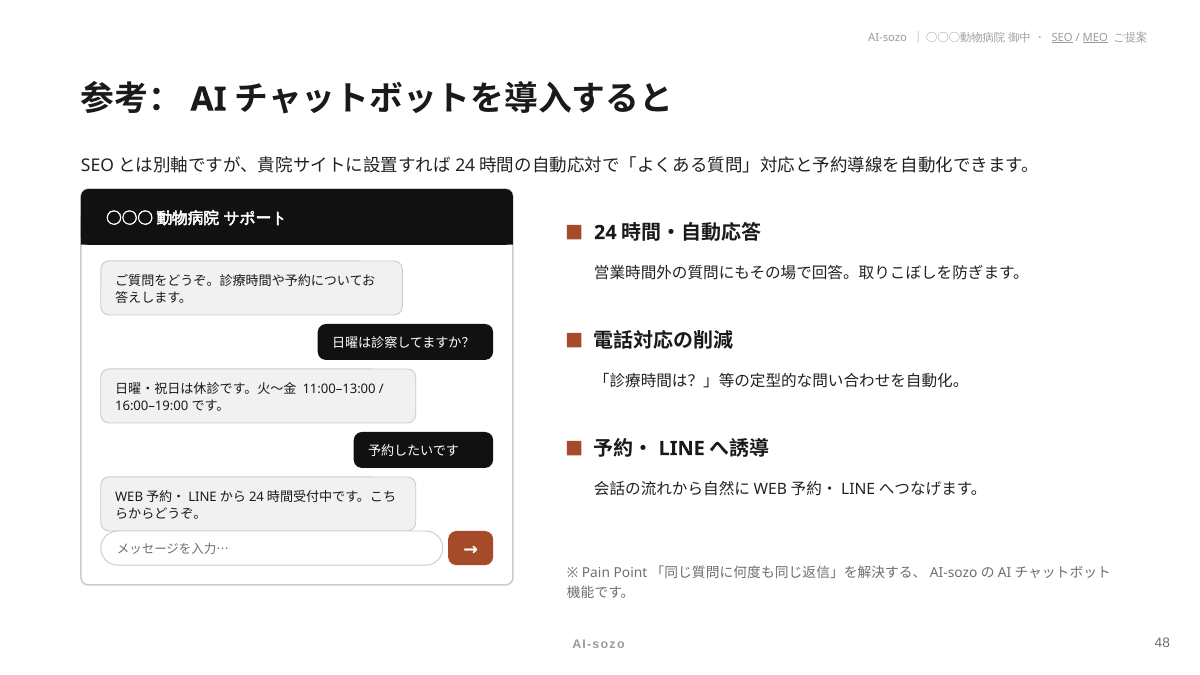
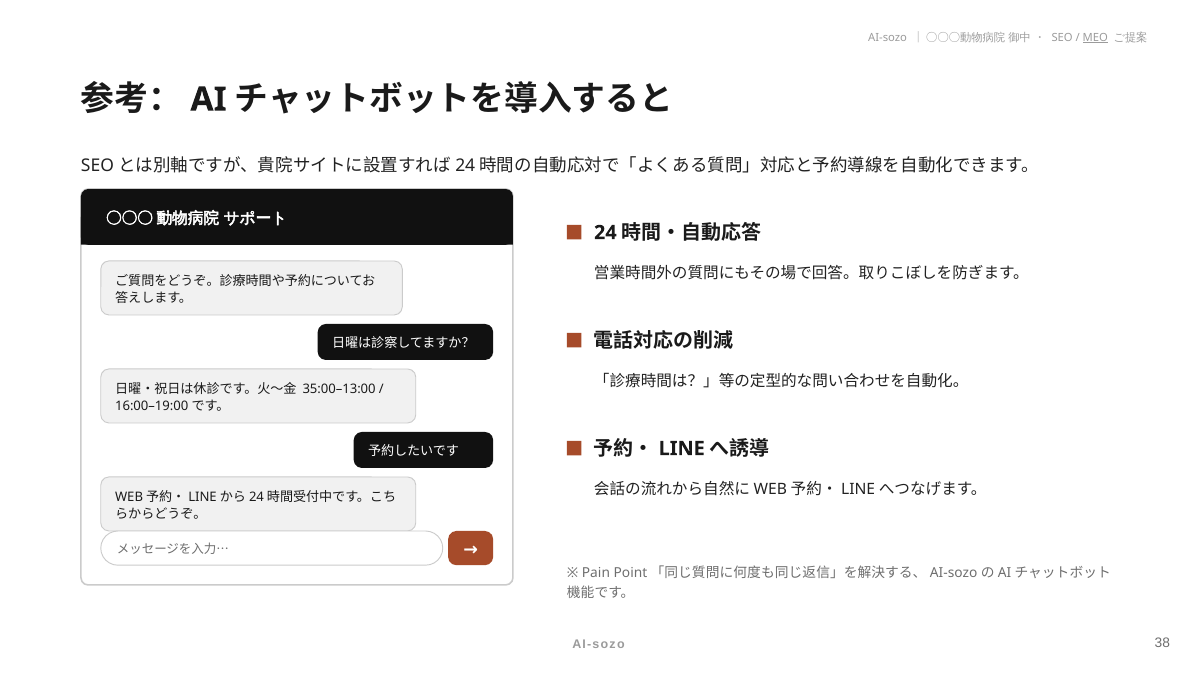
SEO underline: present -> none
11:00–13:00: 11:00–13:00 -> 35:00–13:00
48: 48 -> 38
